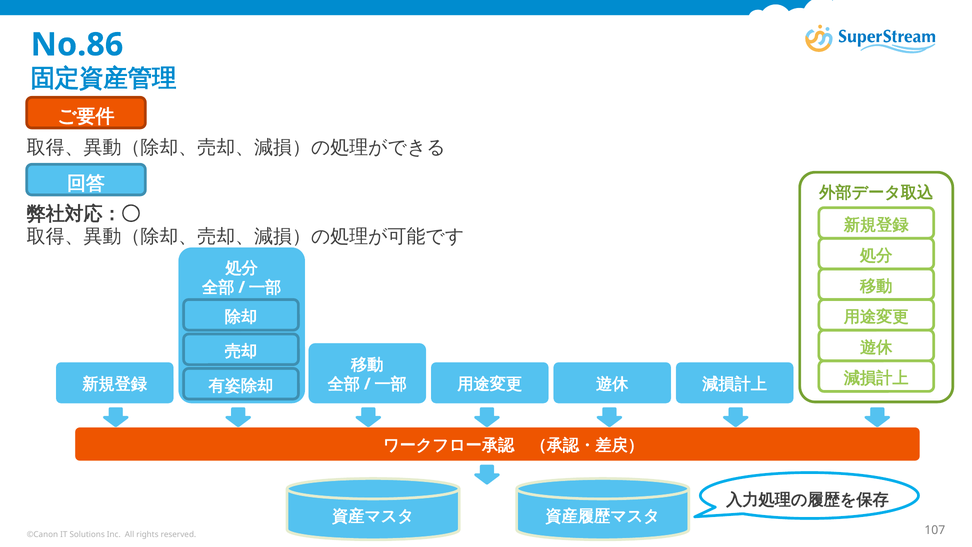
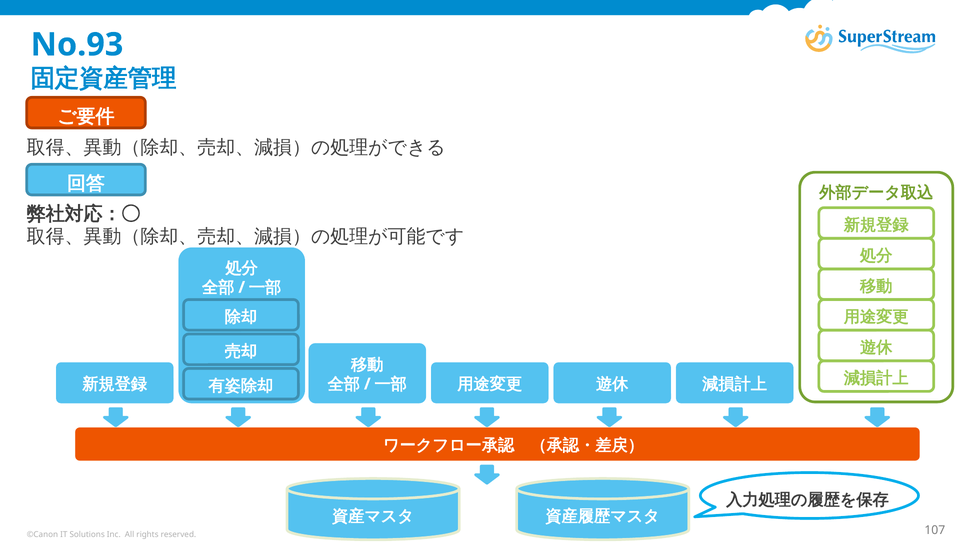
No.86: No.86 -> No.93
